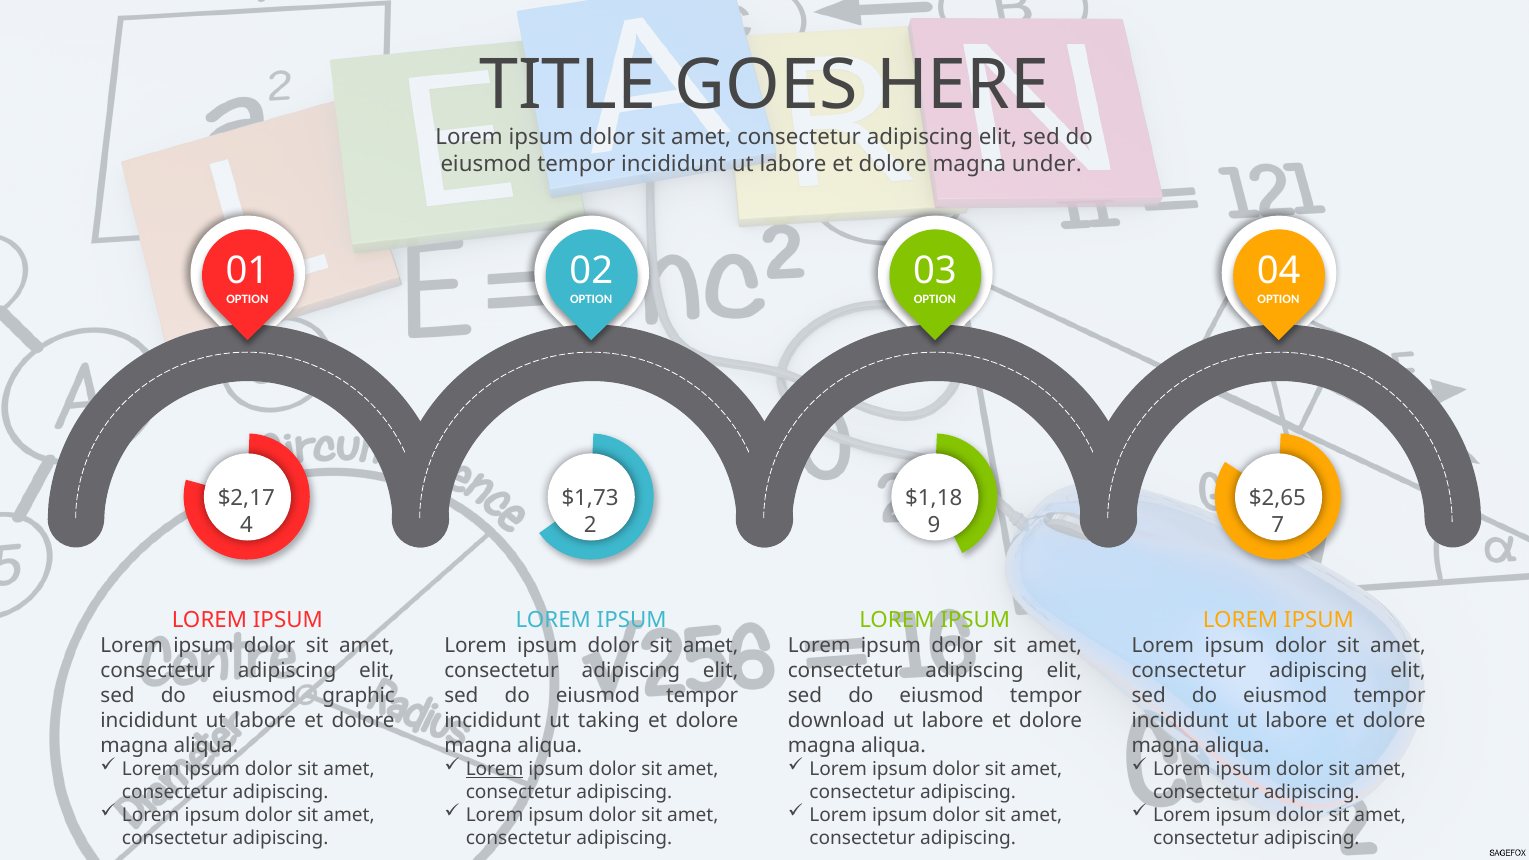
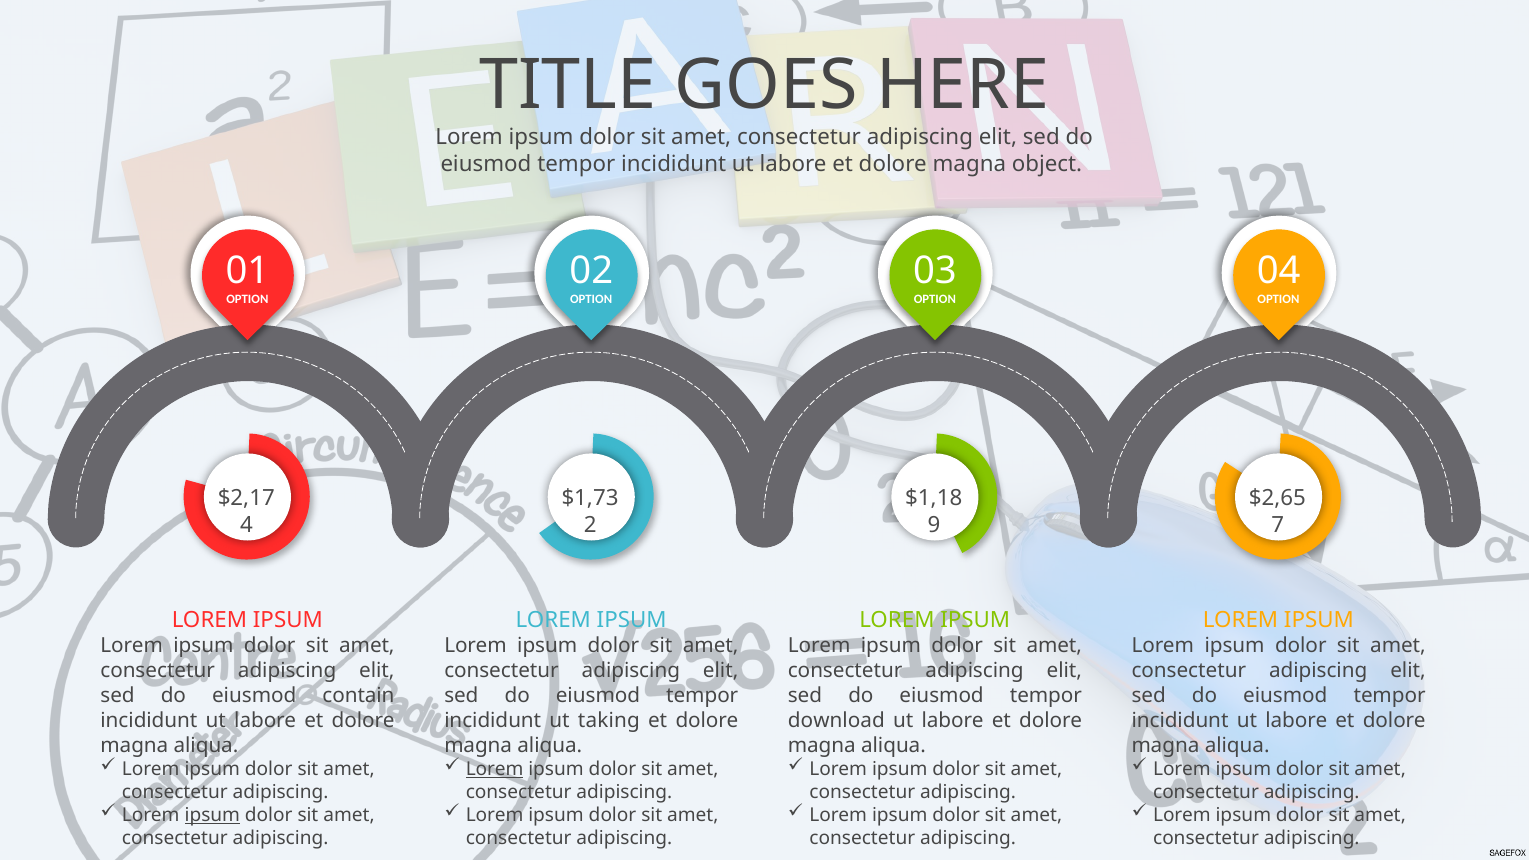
under: under -> object
graphic: graphic -> contain
ipsum at (212, 815) underline: none -> present
